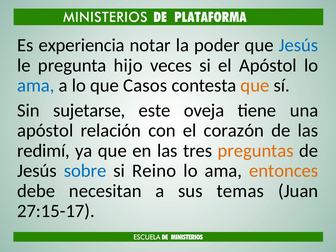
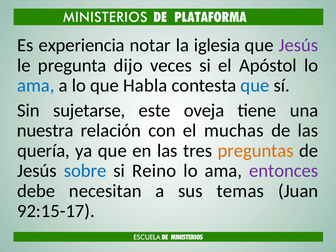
poder: poder -> iglesia
Jesús at (298, 45) colour: blue -> purple
hijo: hijo -> dijo
Casos: Casos -> Habla
que at (255, 86) colour: orange -> blue
apóstol at (45, 130): apóstol -> nuestra
corazón: corazón -> muchas
redimí: redimí -> quería
entonces colour: orange -> purple
27:15-17: 27:15-17 -> 92:15-17
